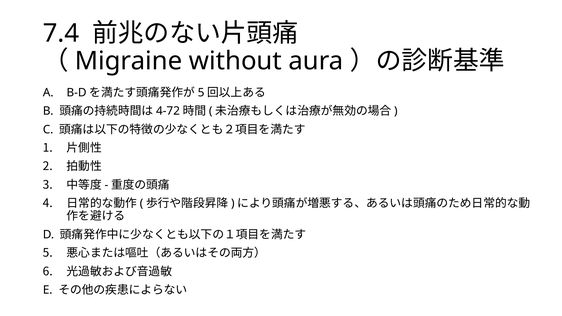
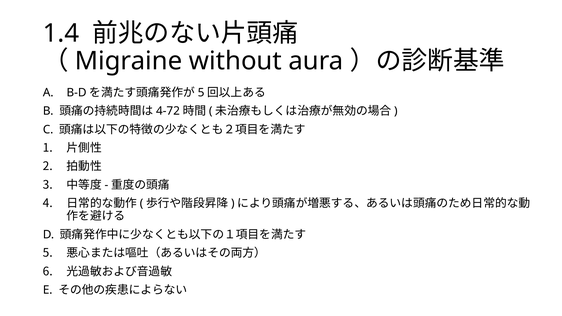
7.4: 7.4 -> 1.4
